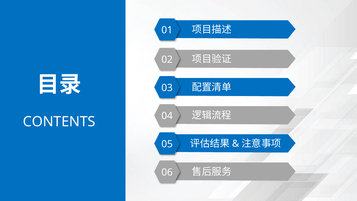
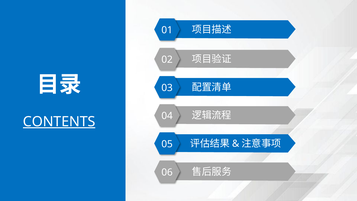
CONTENTS underline: none -> present
